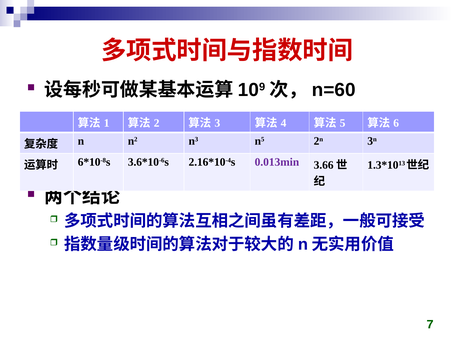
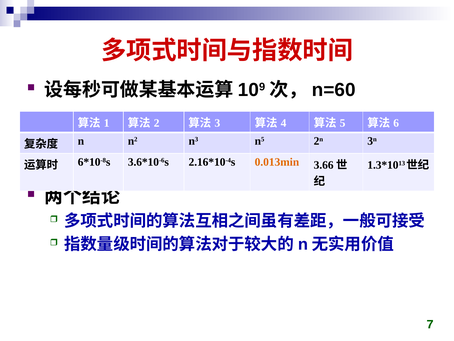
0.013min colour: purple -> orange
